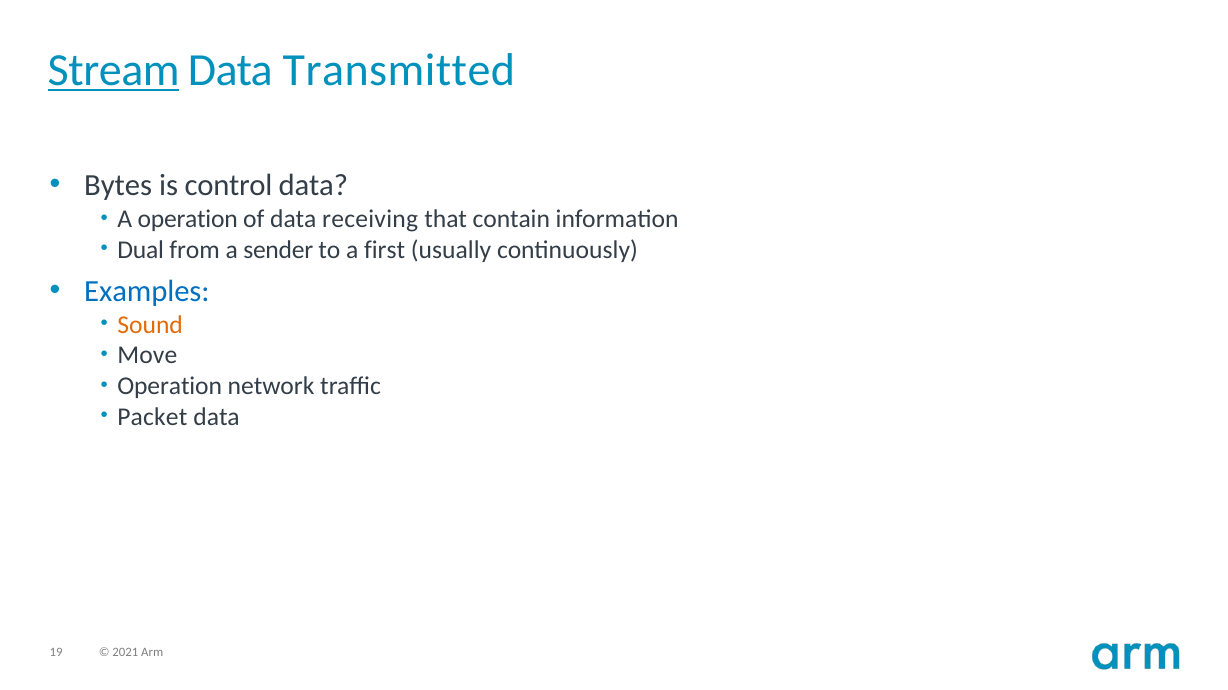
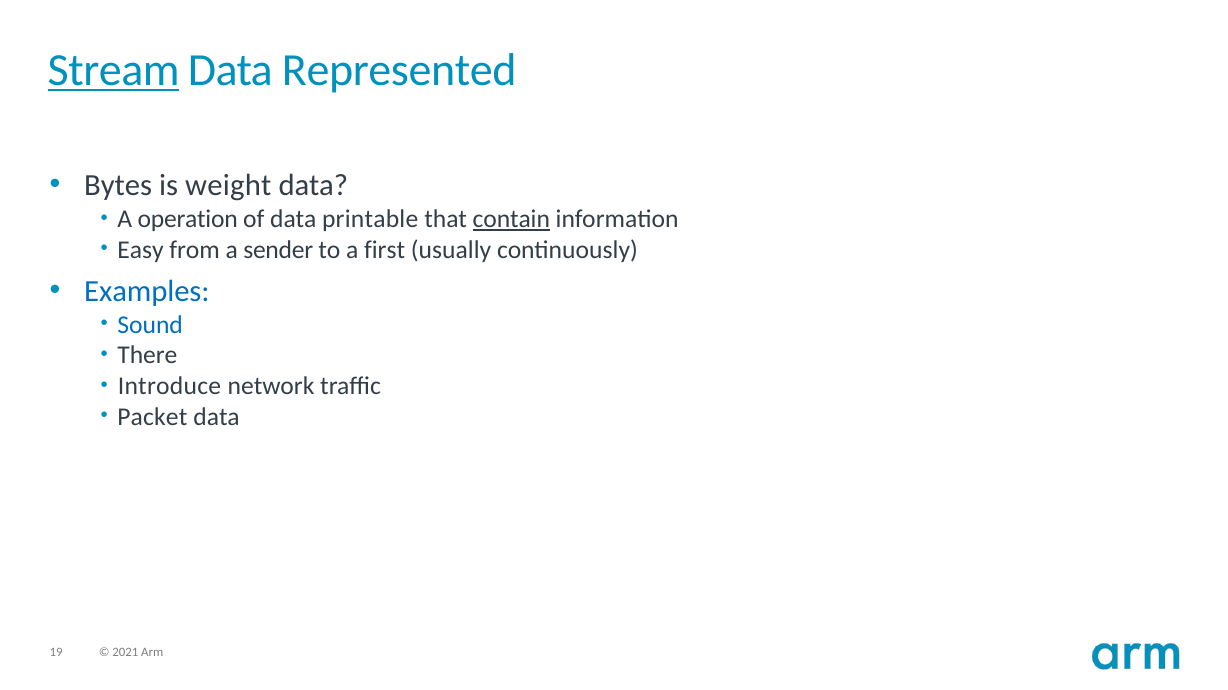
Transmitted: Transmitted -> Represented
control: control -> weight
receiving: receiving -> printable
contain underline: none -> present
Dual: Dual -> Easy
Sound colour: orange -> blue
Move: Move -> There
Operation at (170, 387): Operation -> Introduce
